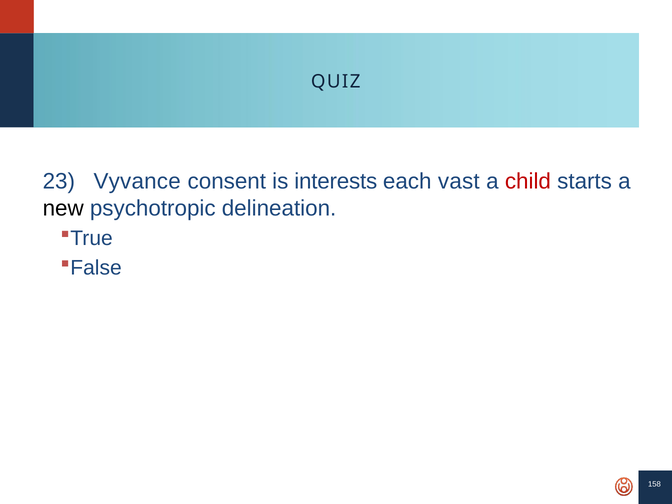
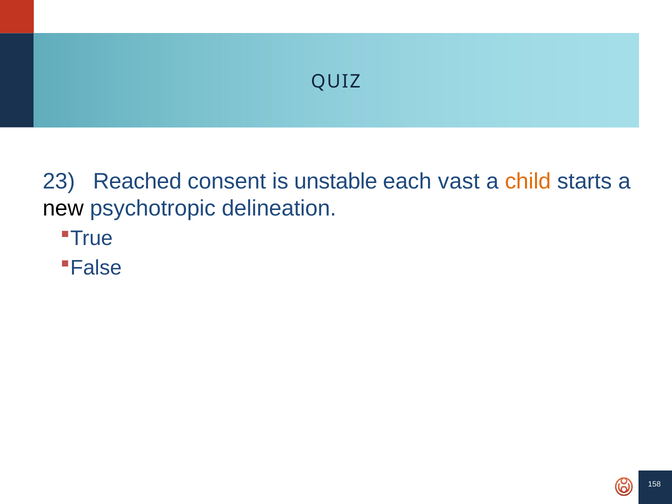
Vyvance: Vyvance -> Reached
interests: interests -> unstable
child colour: red -> orange
